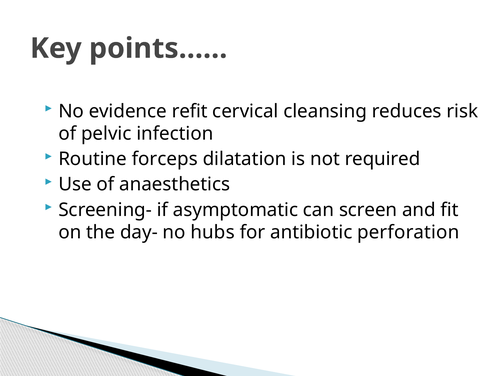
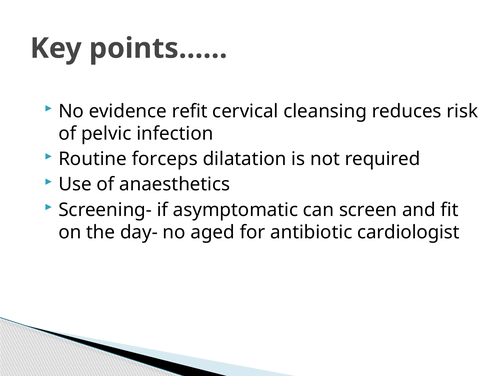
hubs: hubs -> aged
perforation: perforation -> cardiologist
